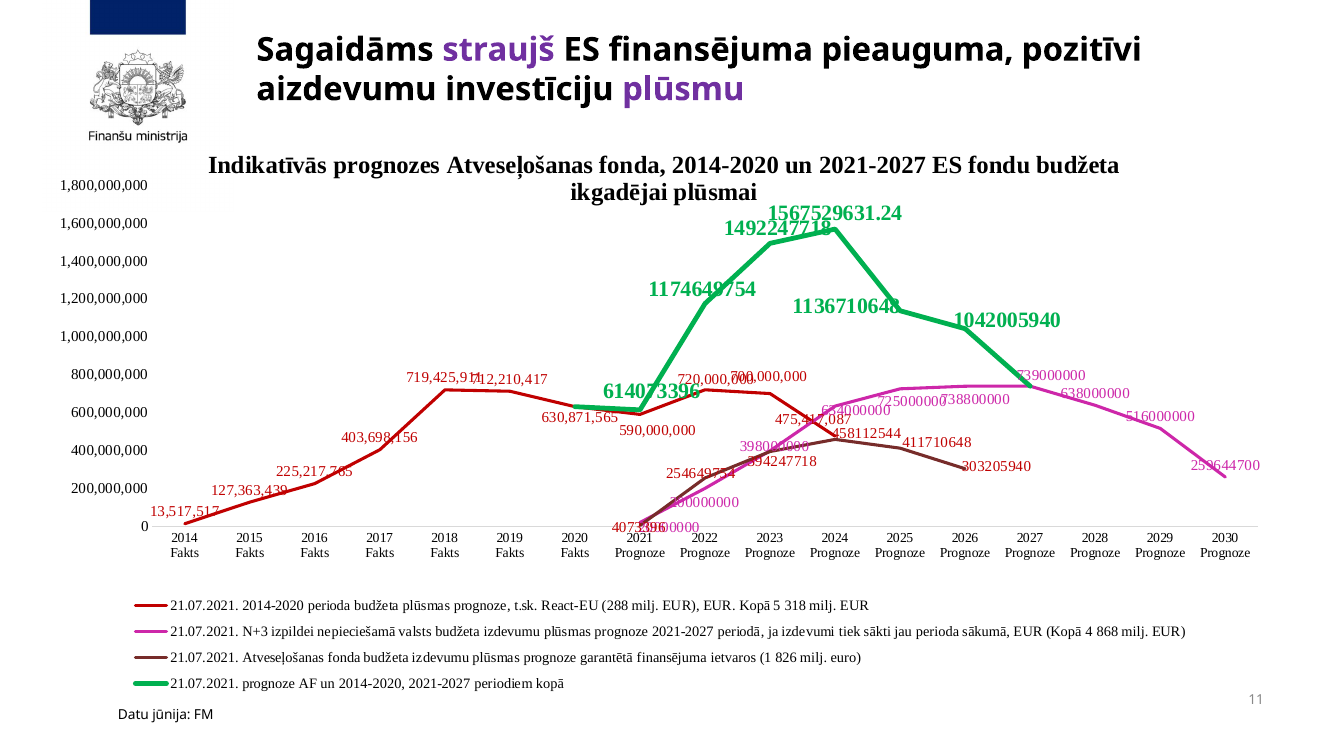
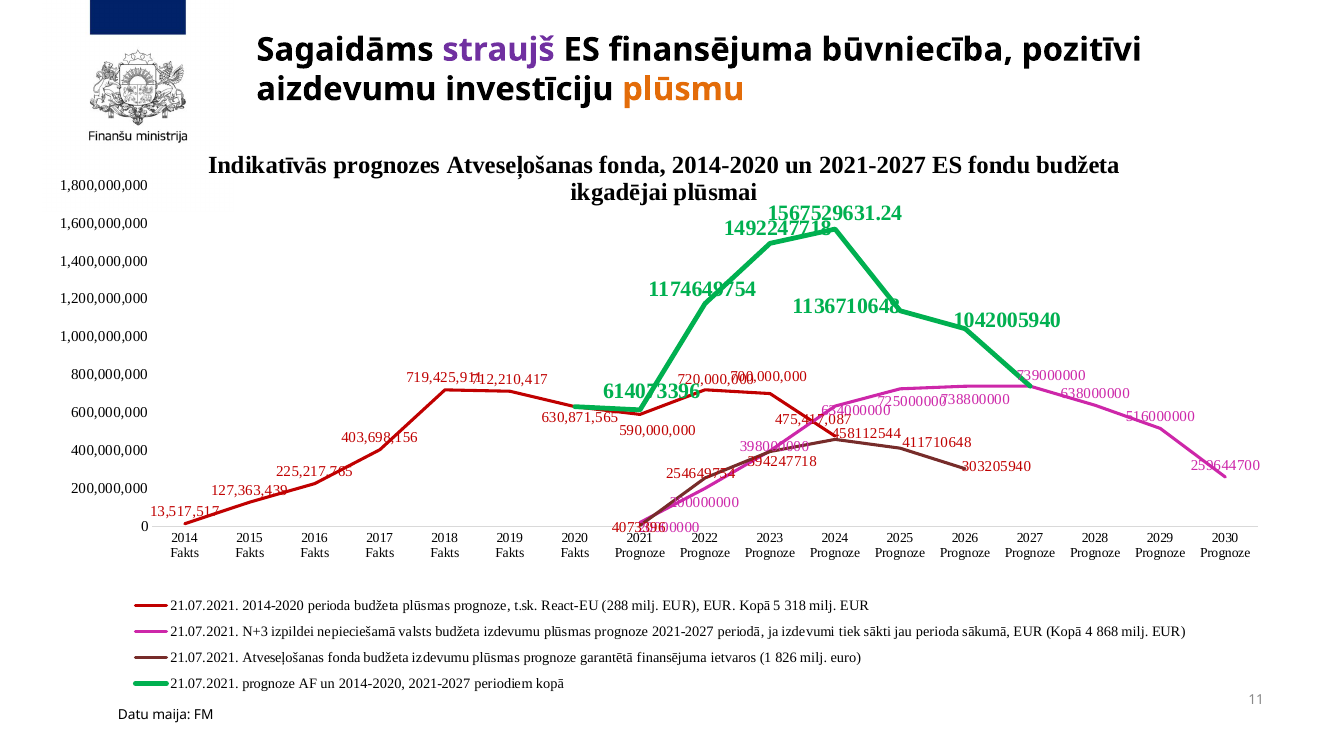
pieauguma: pieauguma -> būvniecība
plūsmu colour: purple -> orange
jūnija: jūnija -> maija
